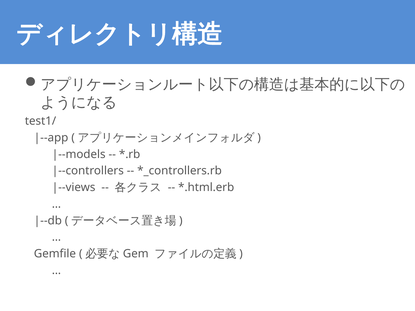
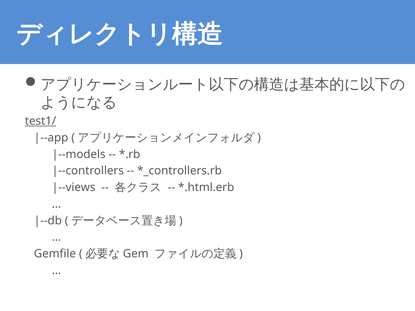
test1/ underline: none -> present
